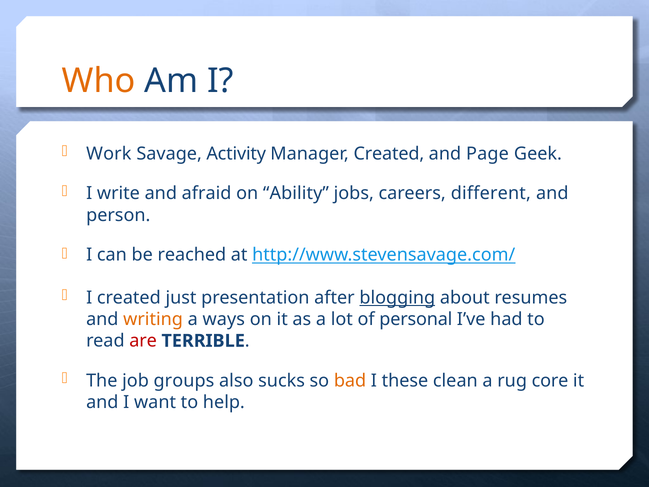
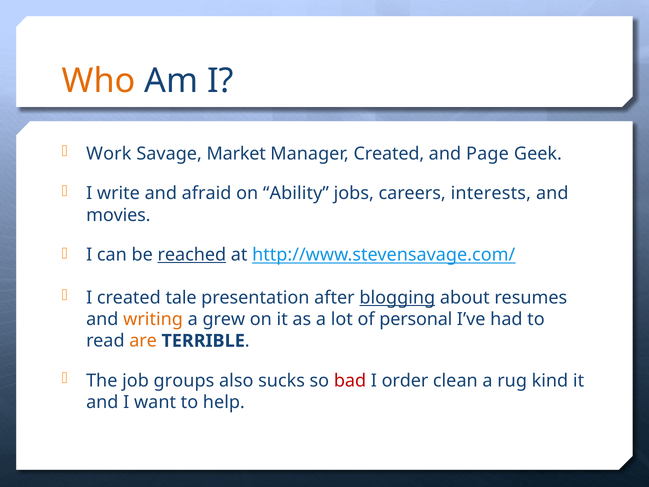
Activity: Activity -> Market
different: different -> interests
person: person -> movies
reached underline: none -> present
just: just -> tale
ways: ways -> grew
are colour: red -> orange
bad colour: orange -> red
these: these -> order
core: core -> kind
